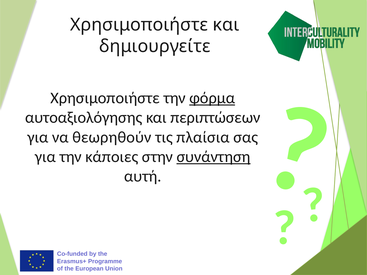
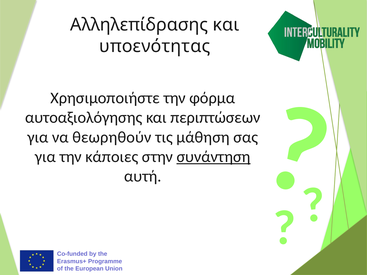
Χρησιμοποιήστε at (139, 25): Χρησιμοποιήστε -> Αλληλεπίδρασης
δημιουργείτε: δημιουργείτε -> υποενότητας
φόρμα underline: present -> none
πλαίσια: πλαίσια -> μάθηση
